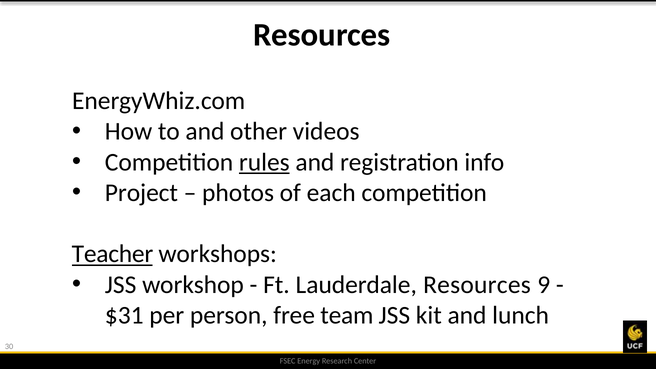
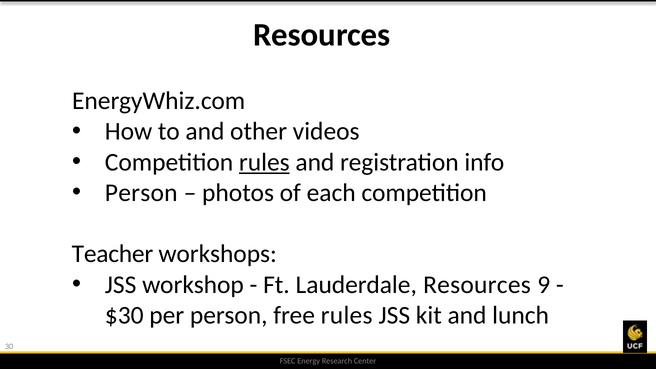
Project at (141, 193): Project -> Person
Teacher underline: present -> none
$31: $31 -> $30
free team: team -> rules
